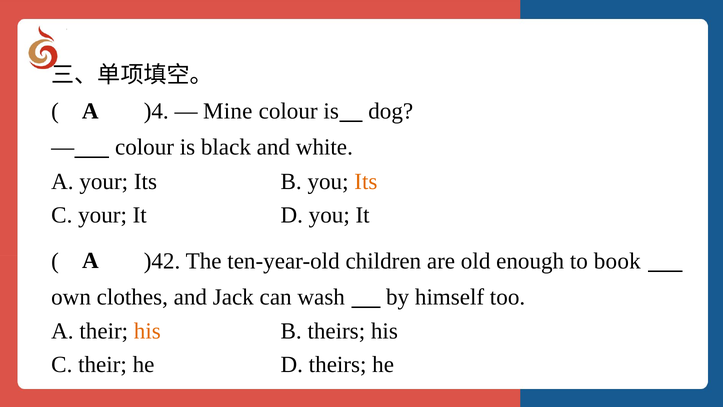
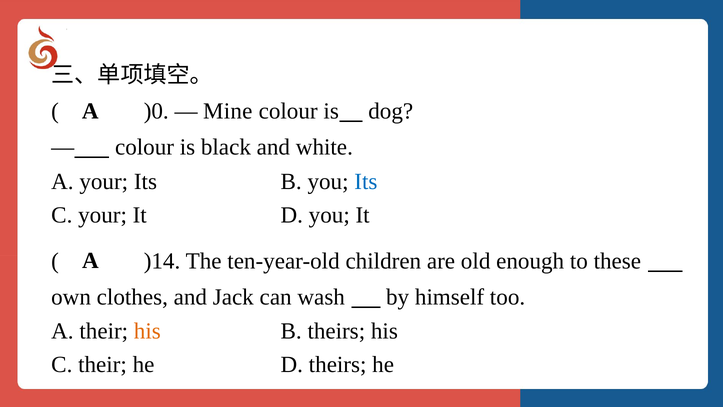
)4: )4 -> )0
Its at (366, 182) colour: orange -> blue
)42: )42 -> )14
book: book -> these
